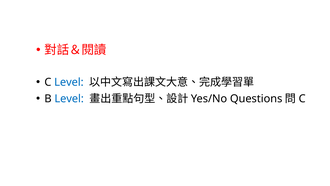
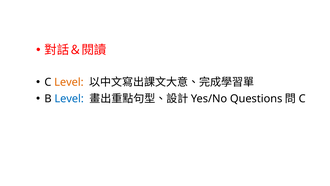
Level at (69, 82) colour: blue -> orange
